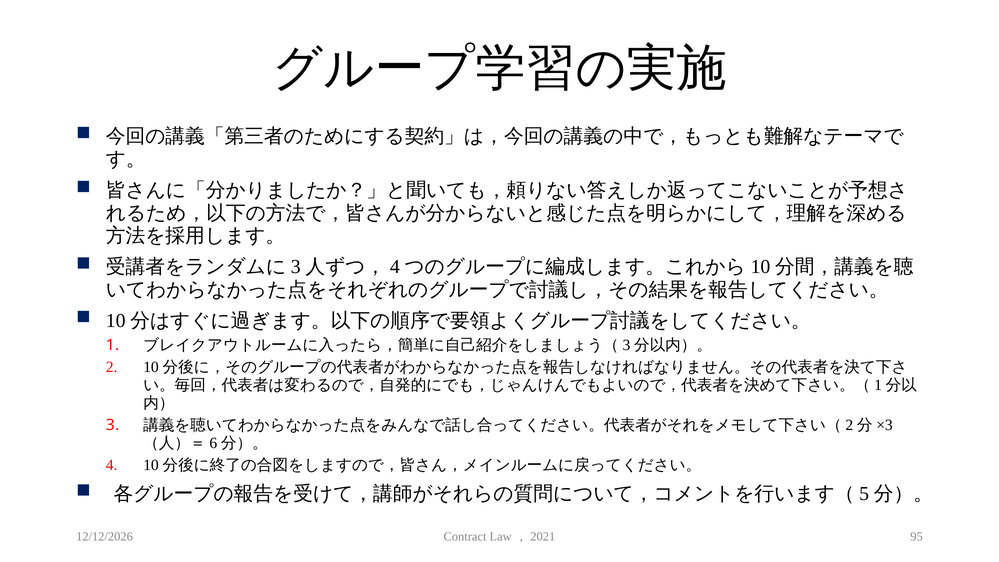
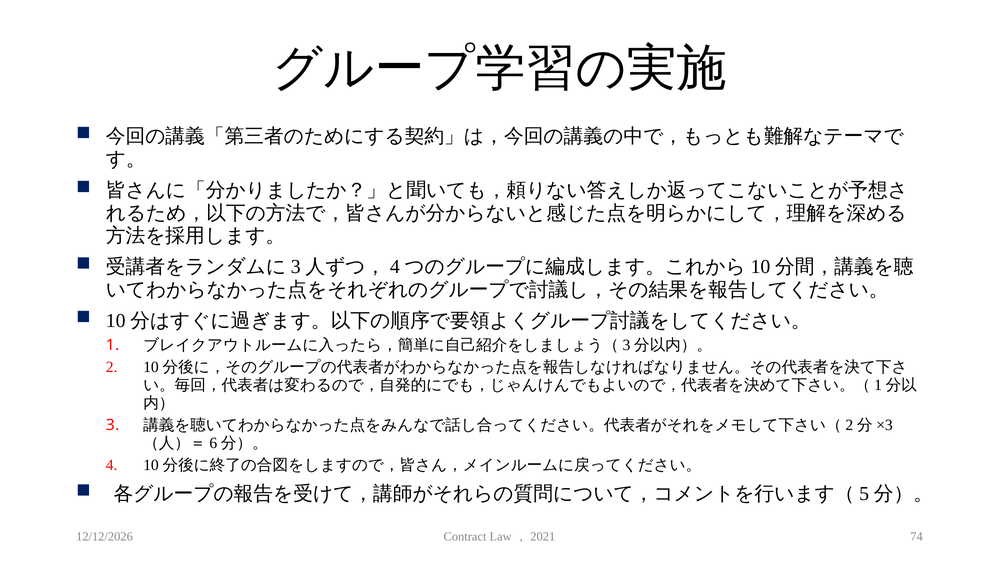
95: 95 -> 74
